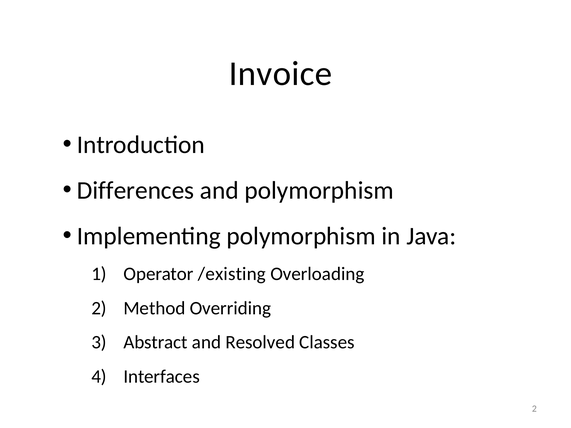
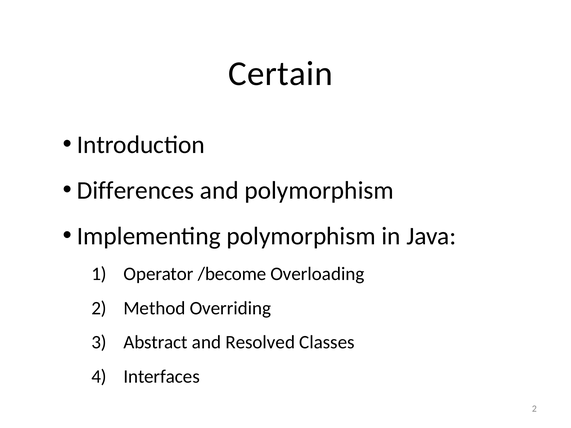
Invoice: Invoice -> Certain
/existing: /existing -> /become
